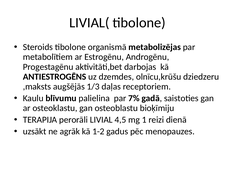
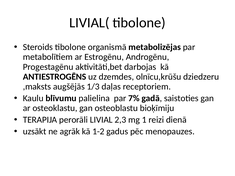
4,5: 4,5 -> 2,3
